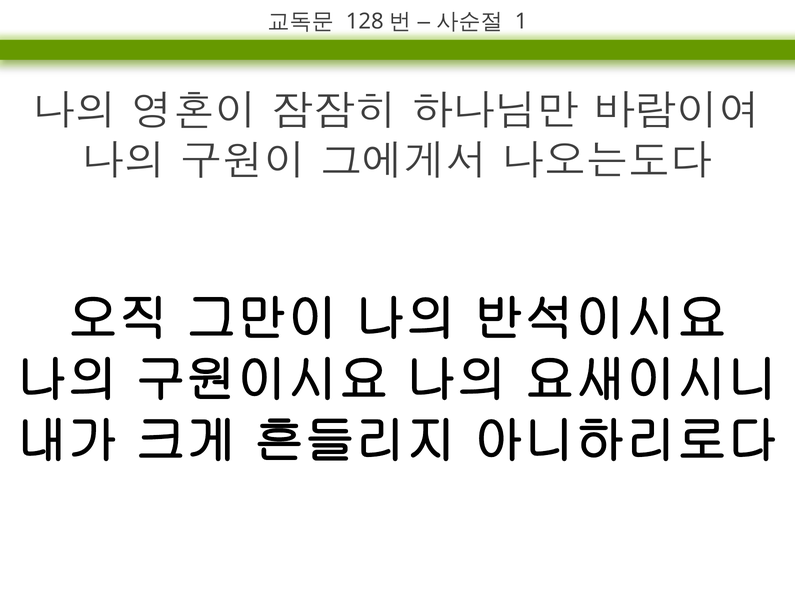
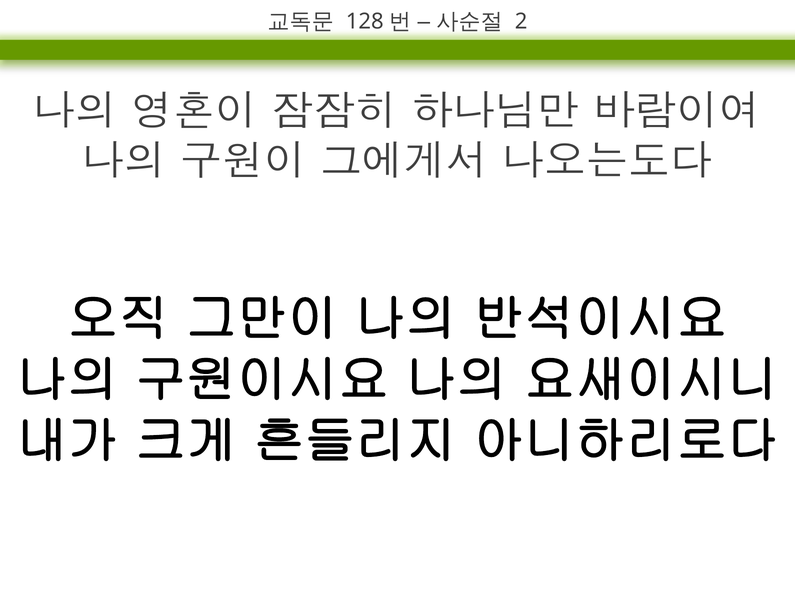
1: 1 -> 2
